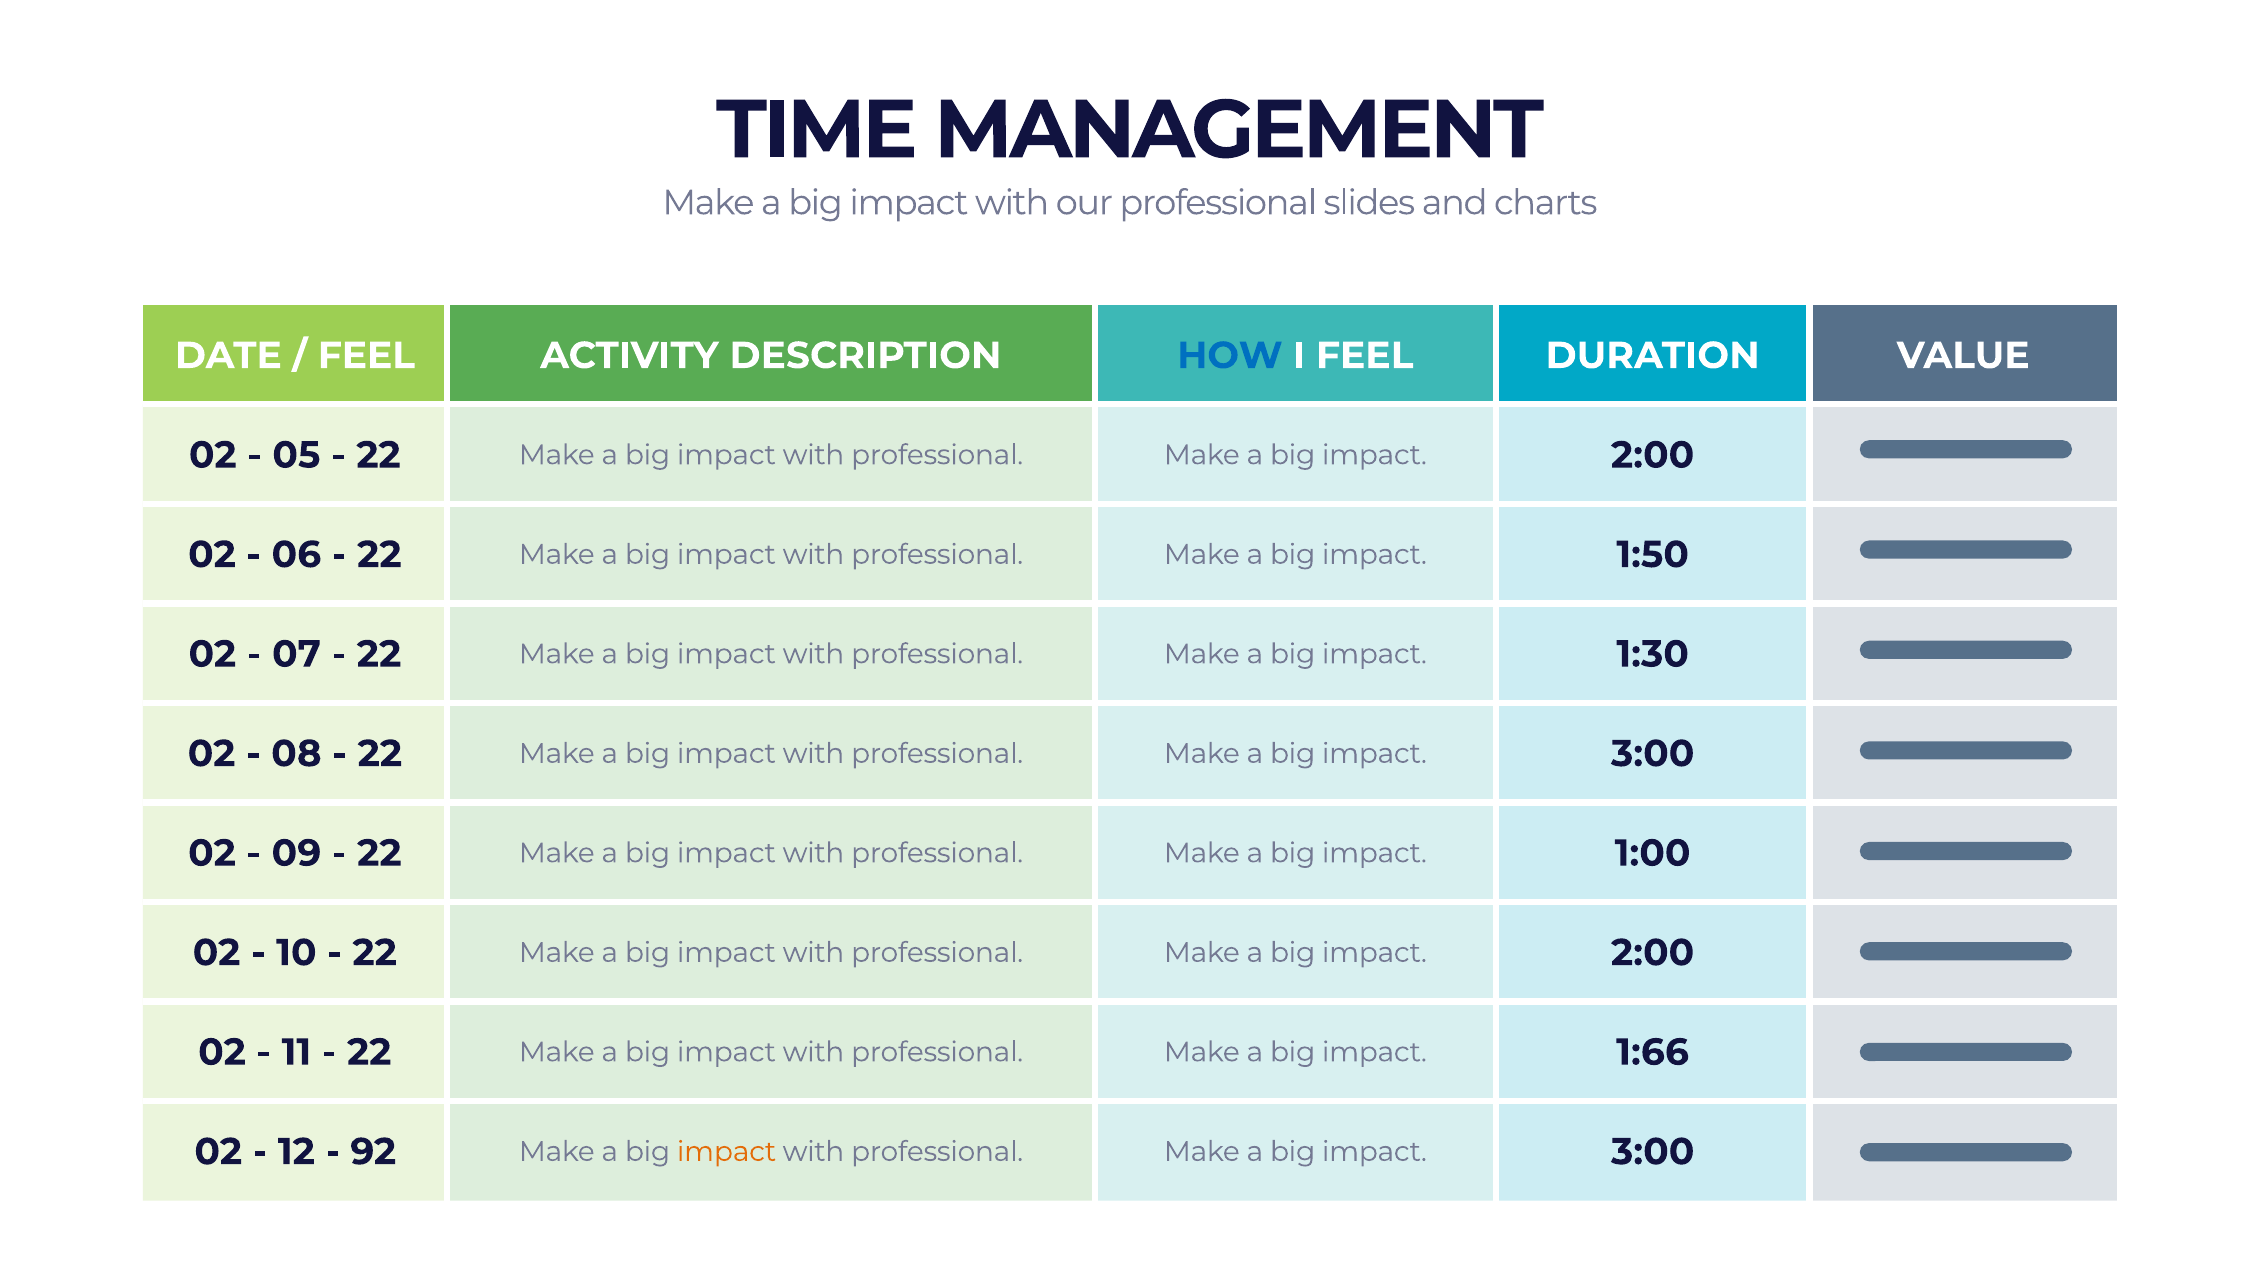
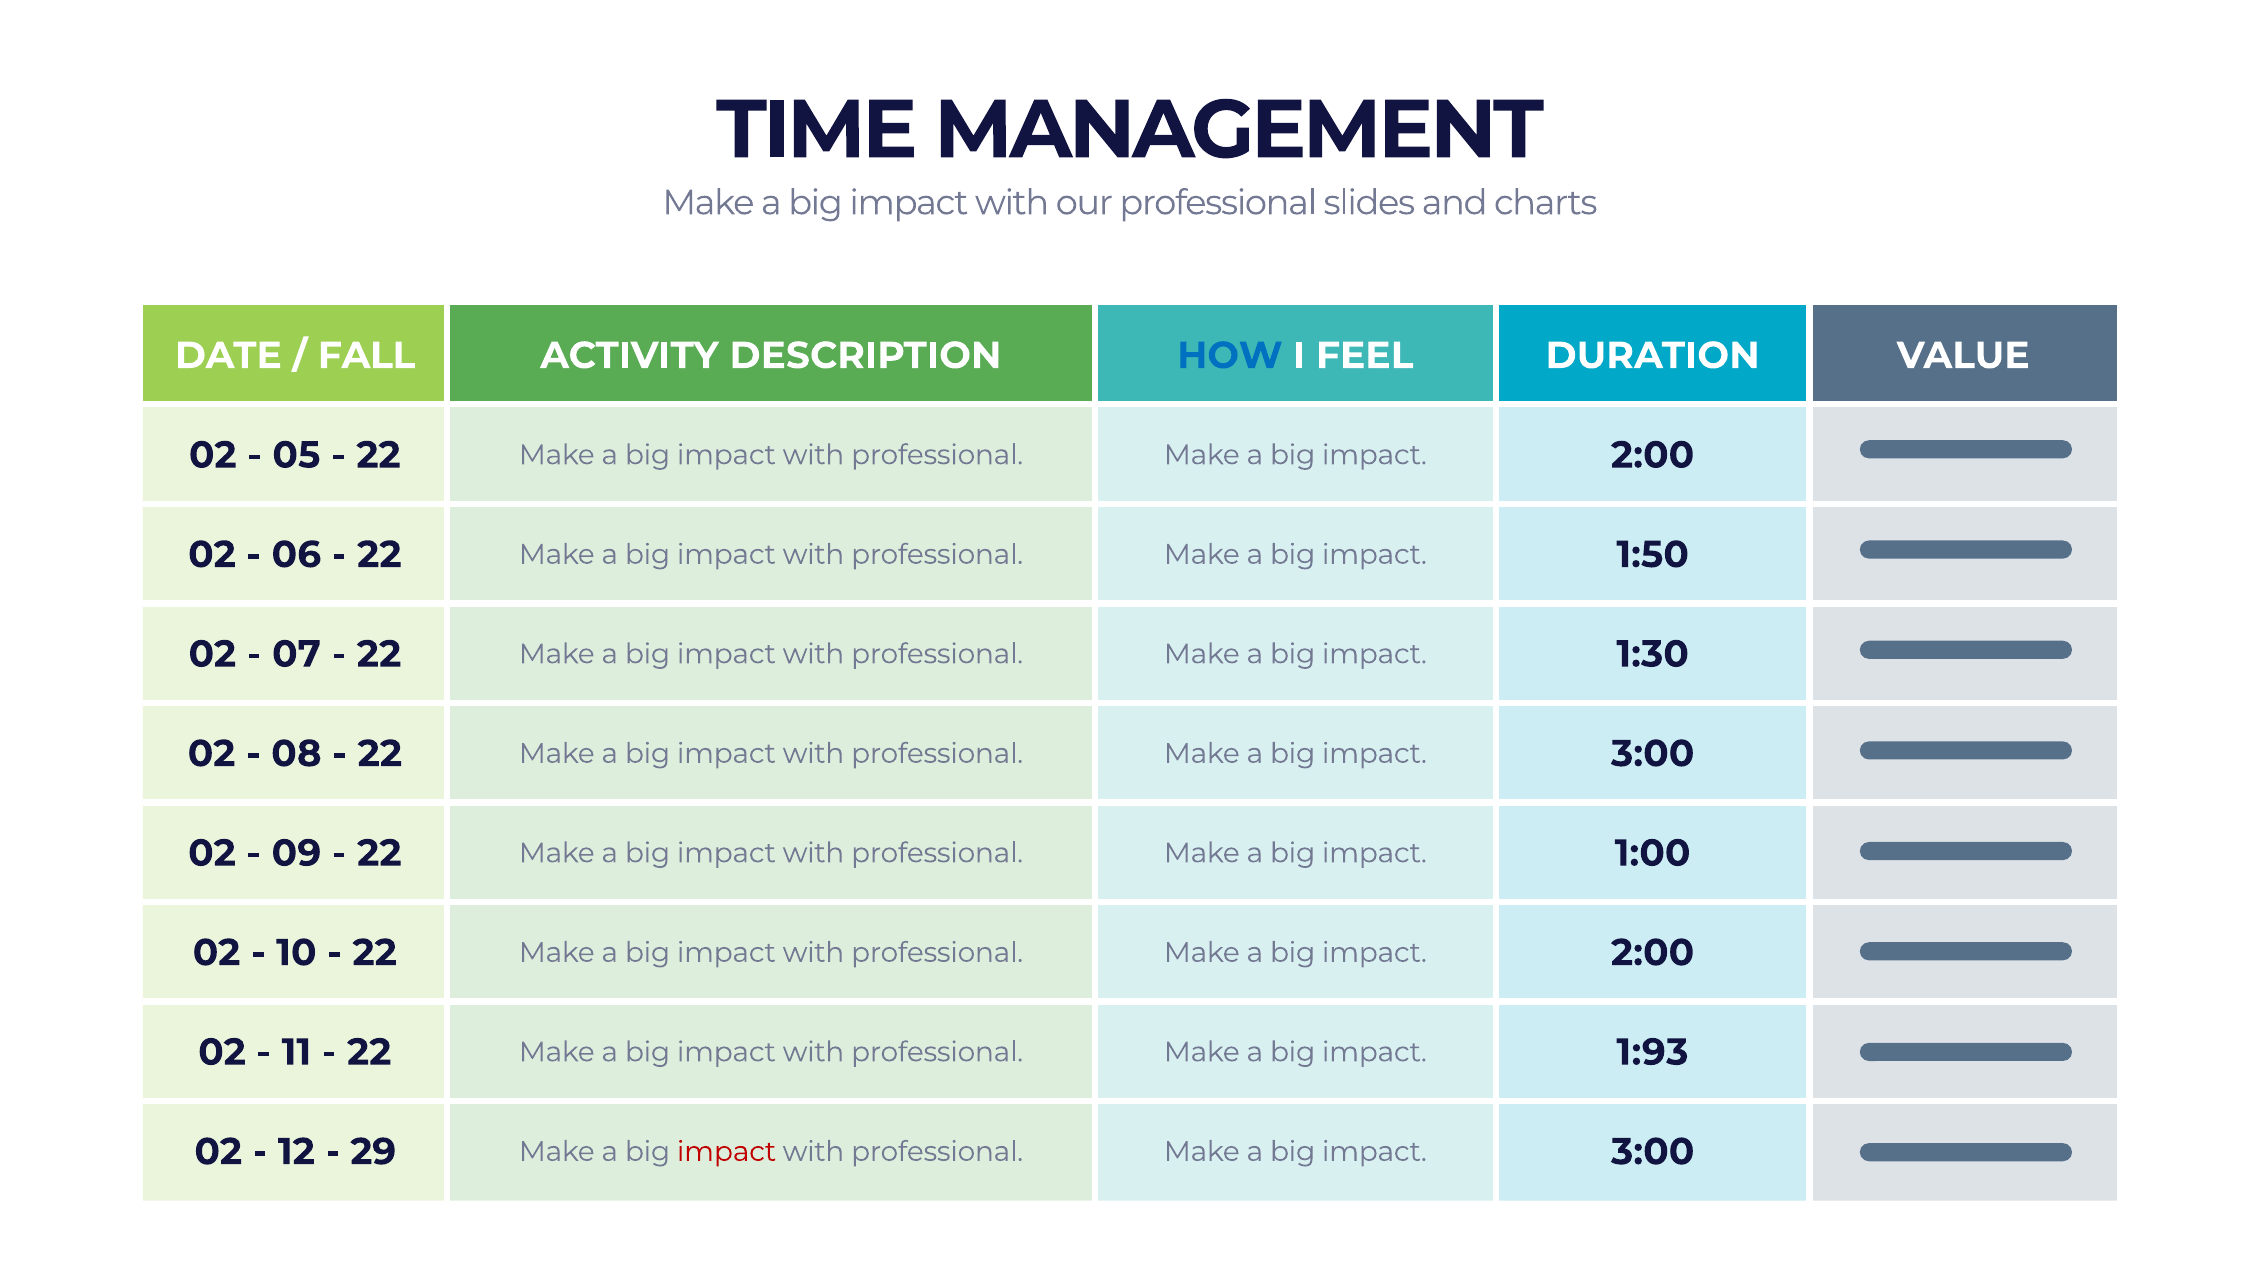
FEEL at (366, 355): FEEL -> FALL
1:66: 1:66 -> 1:93
92: 92 -> 29
impact at (727, 1151) colour: orange -> red
